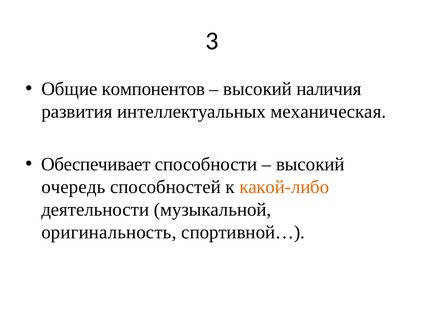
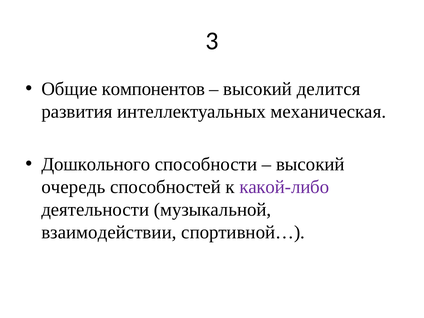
наличия: наличия -> делится
Обеспечивает: Обеспечивает -> Дошкольного
какой-либо colour: orange -> purple
оригинальность: оригинальность -> взаимодействии
